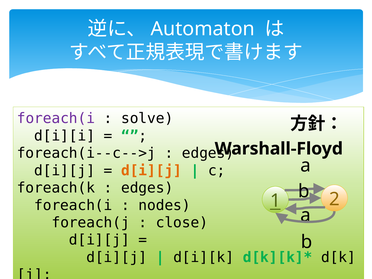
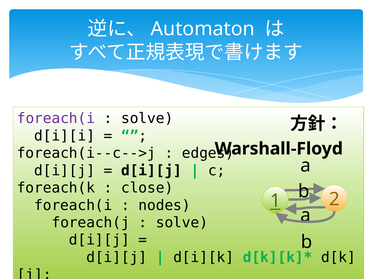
d[i][j at (152, 170) colour: orange -> black
edges at (147, 188): edges -> close
close at (182, 223): close -> solve
